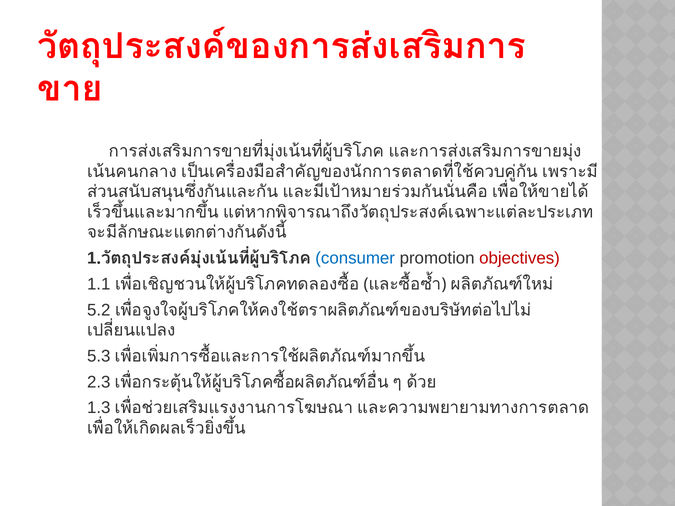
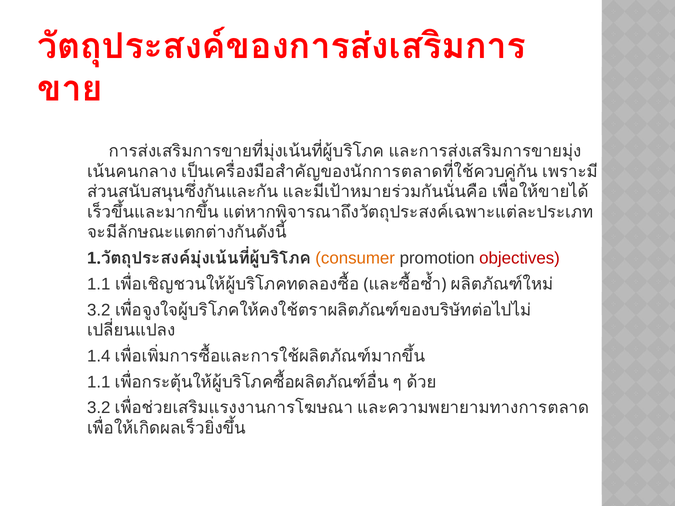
consumer colour: blue -> orange
5.2 at (99, 310): 5.2 -> 3.2
5.3: 5.3 -> 1.4
2.3 at (99, 382): 2.3 -> 1.1
1.3 at (99, 408): 1.3 -> 3.2
